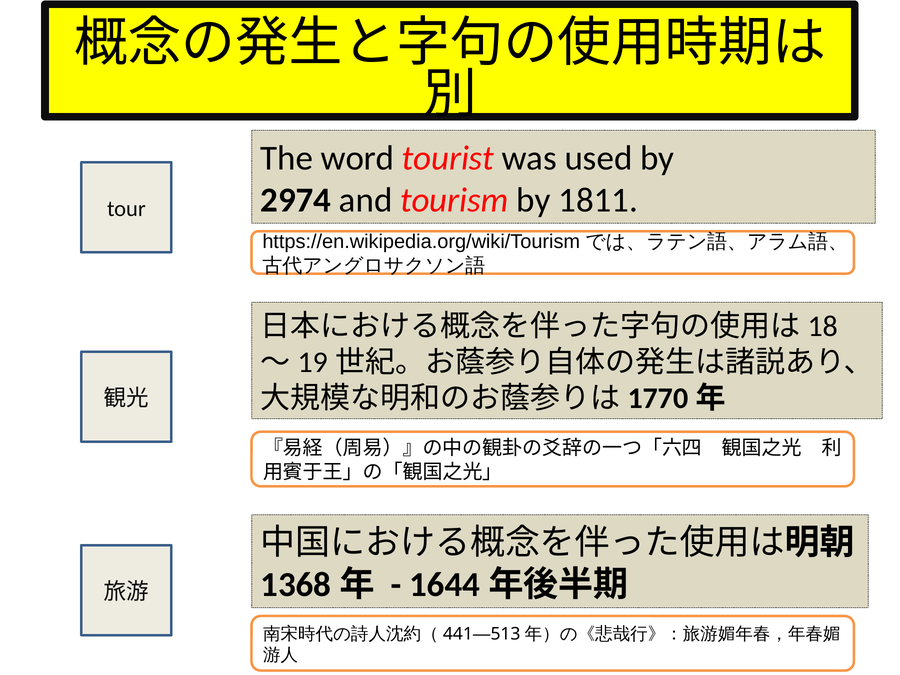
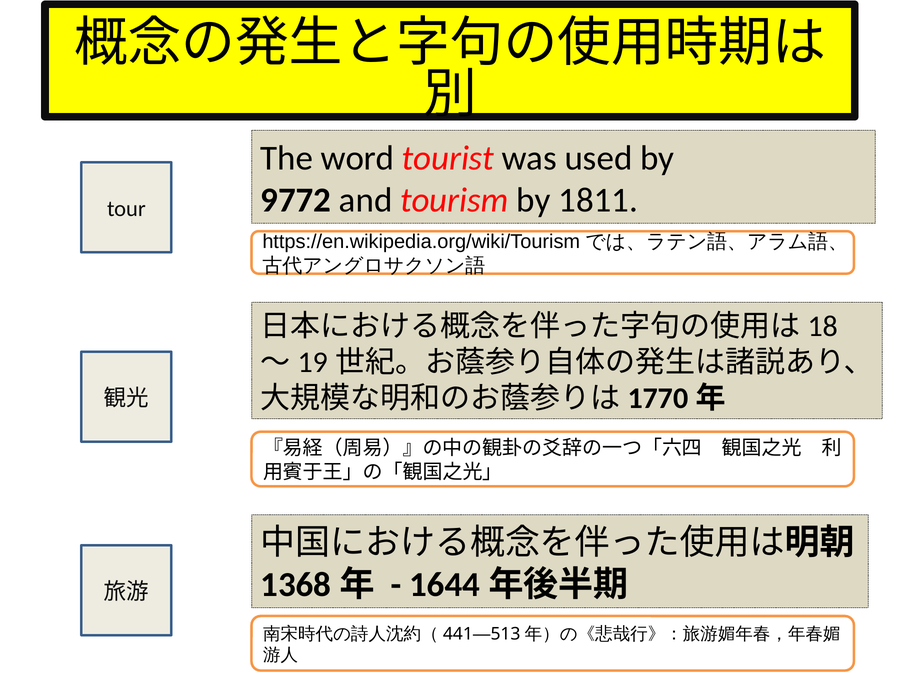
2974: 2974 -> 9772
